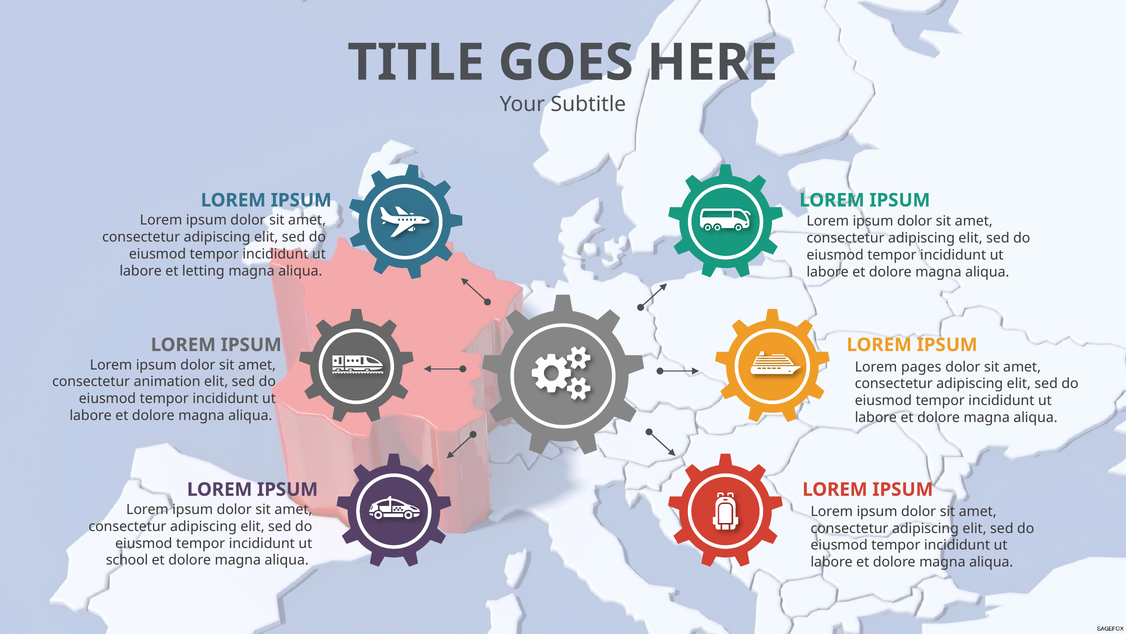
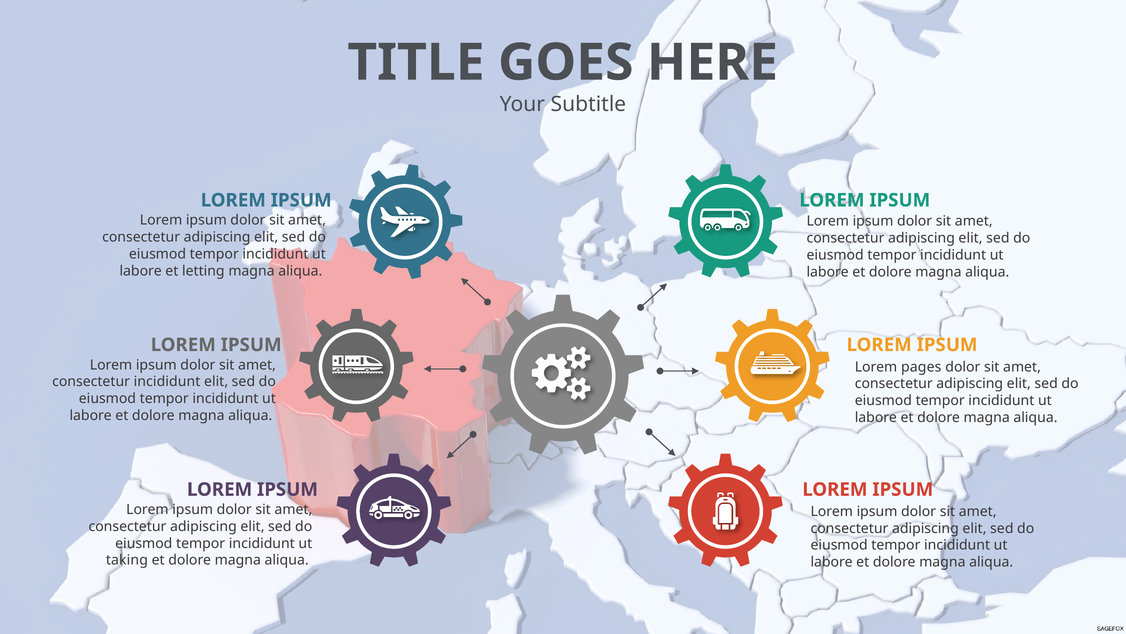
consectetur animation: animation -> incididunt
school: school -> taking
